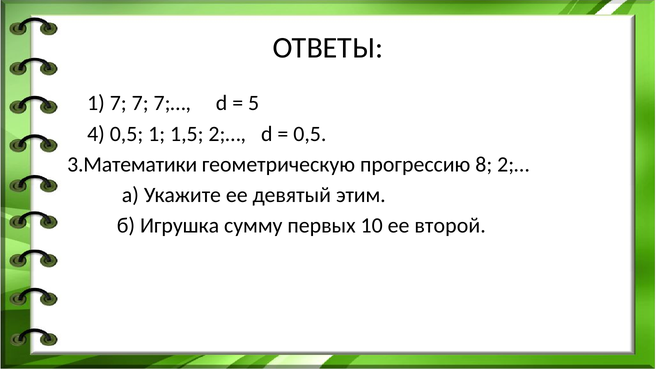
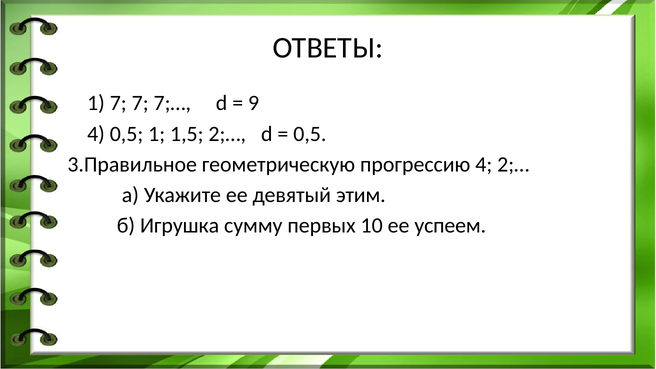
5: 5 -> 9
3.Математики: 3.Математики -> 3.Правильное
прогрессию 8: 8 -> 4
второй: второй -> успеем
